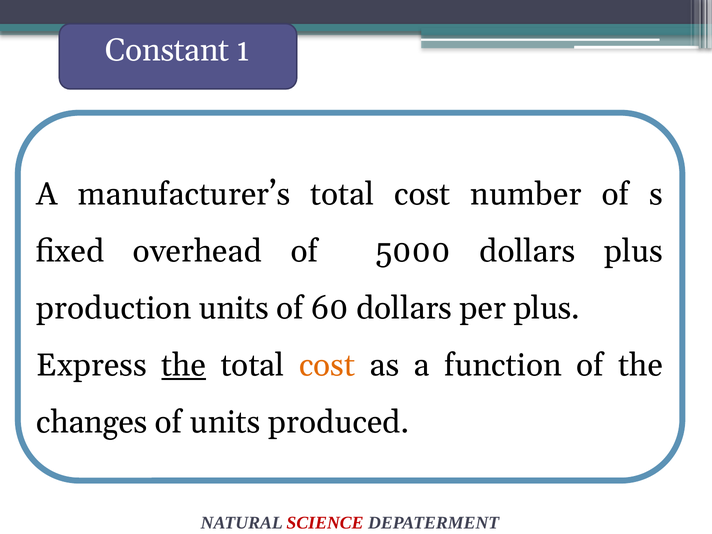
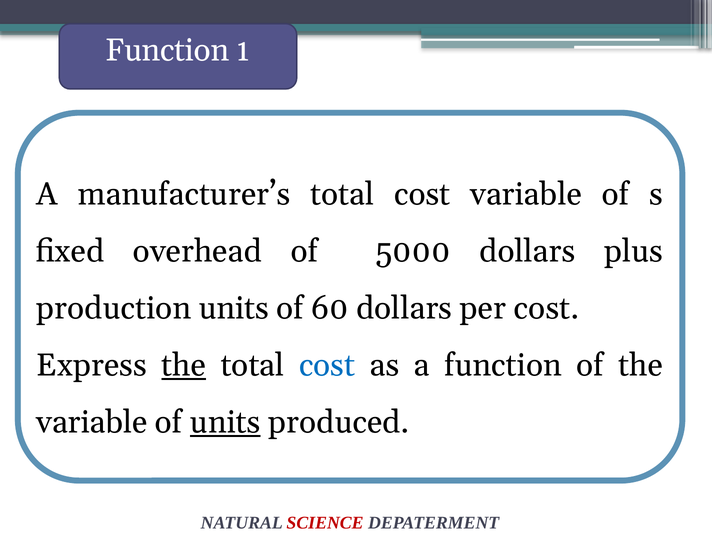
Constant at (167, 50): Constant -> Function
cost number: number -> variable
per plus: plus -> cost
cost at (327, 365) colour: orange -> blue
changes at (92, 422): changes -> variable
units at (225, 422) underline: none -> present
